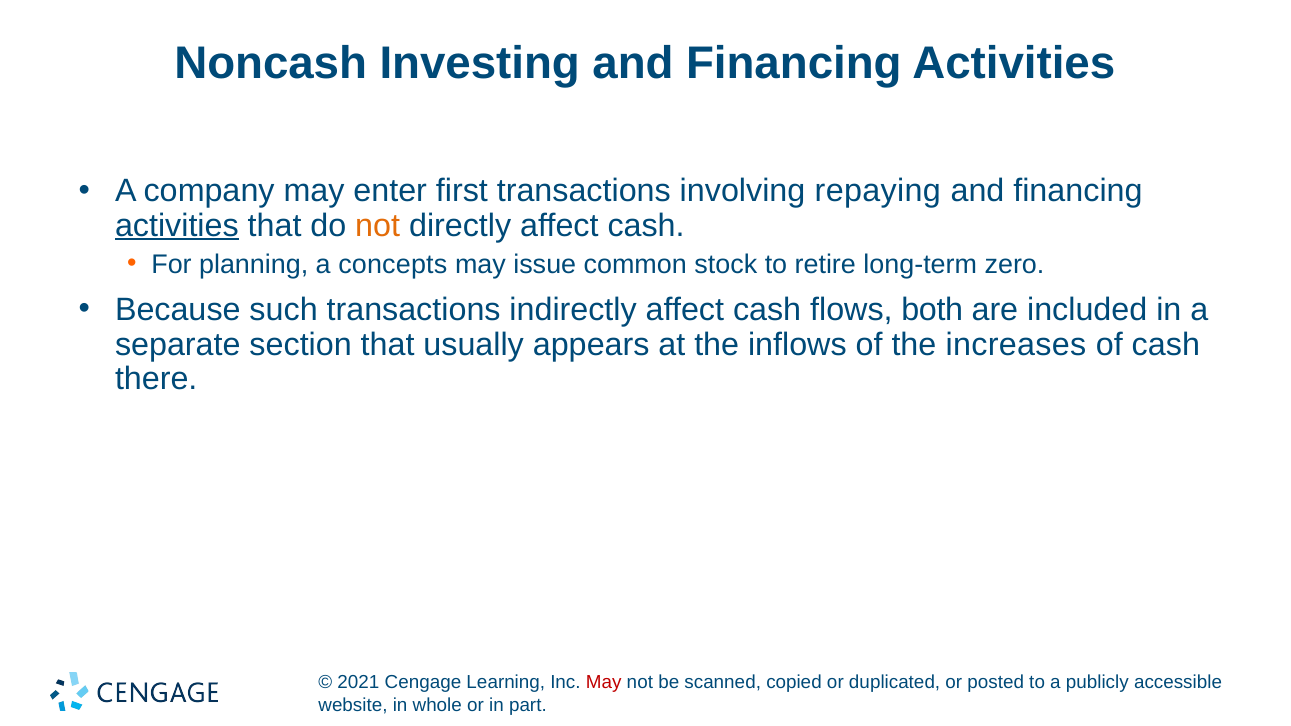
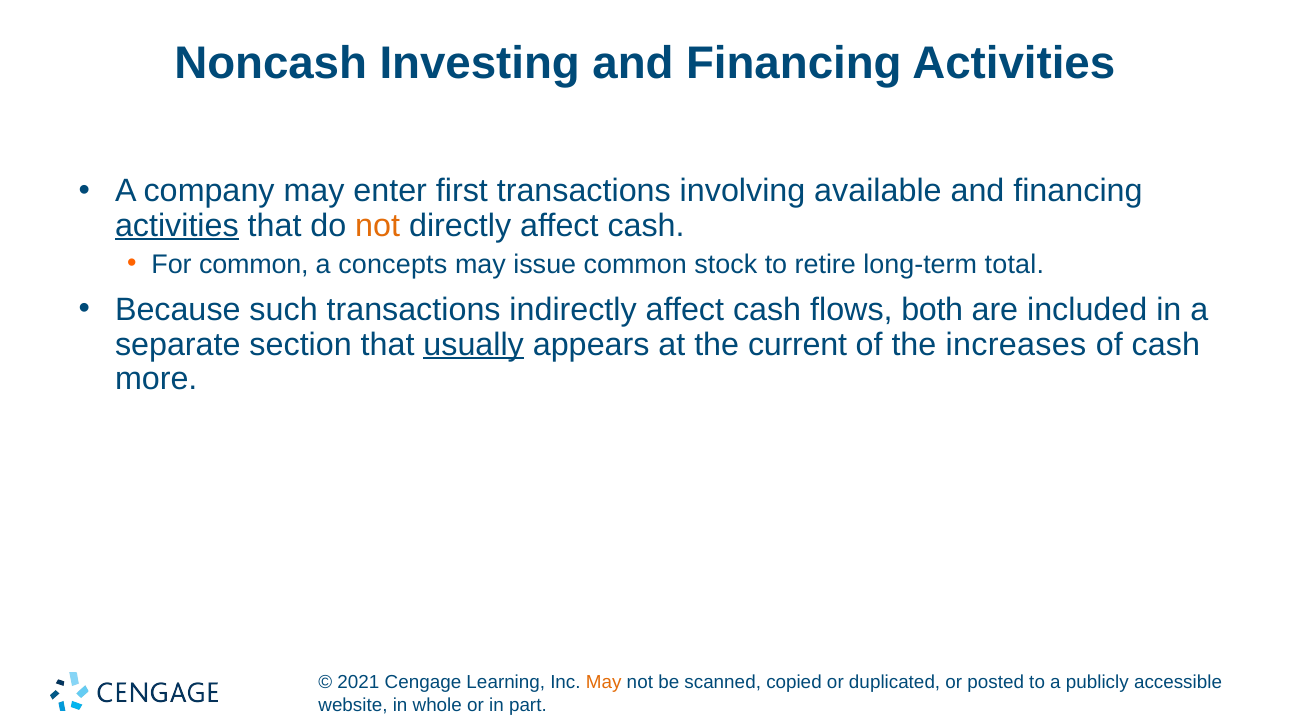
repaying: repaying -> available
For planning: planning -> common
zero: zero -> total
usually underline: none -> present
inflows: inflows -> current
there: there -> more
May at (604, 683) colour: red -> orange
